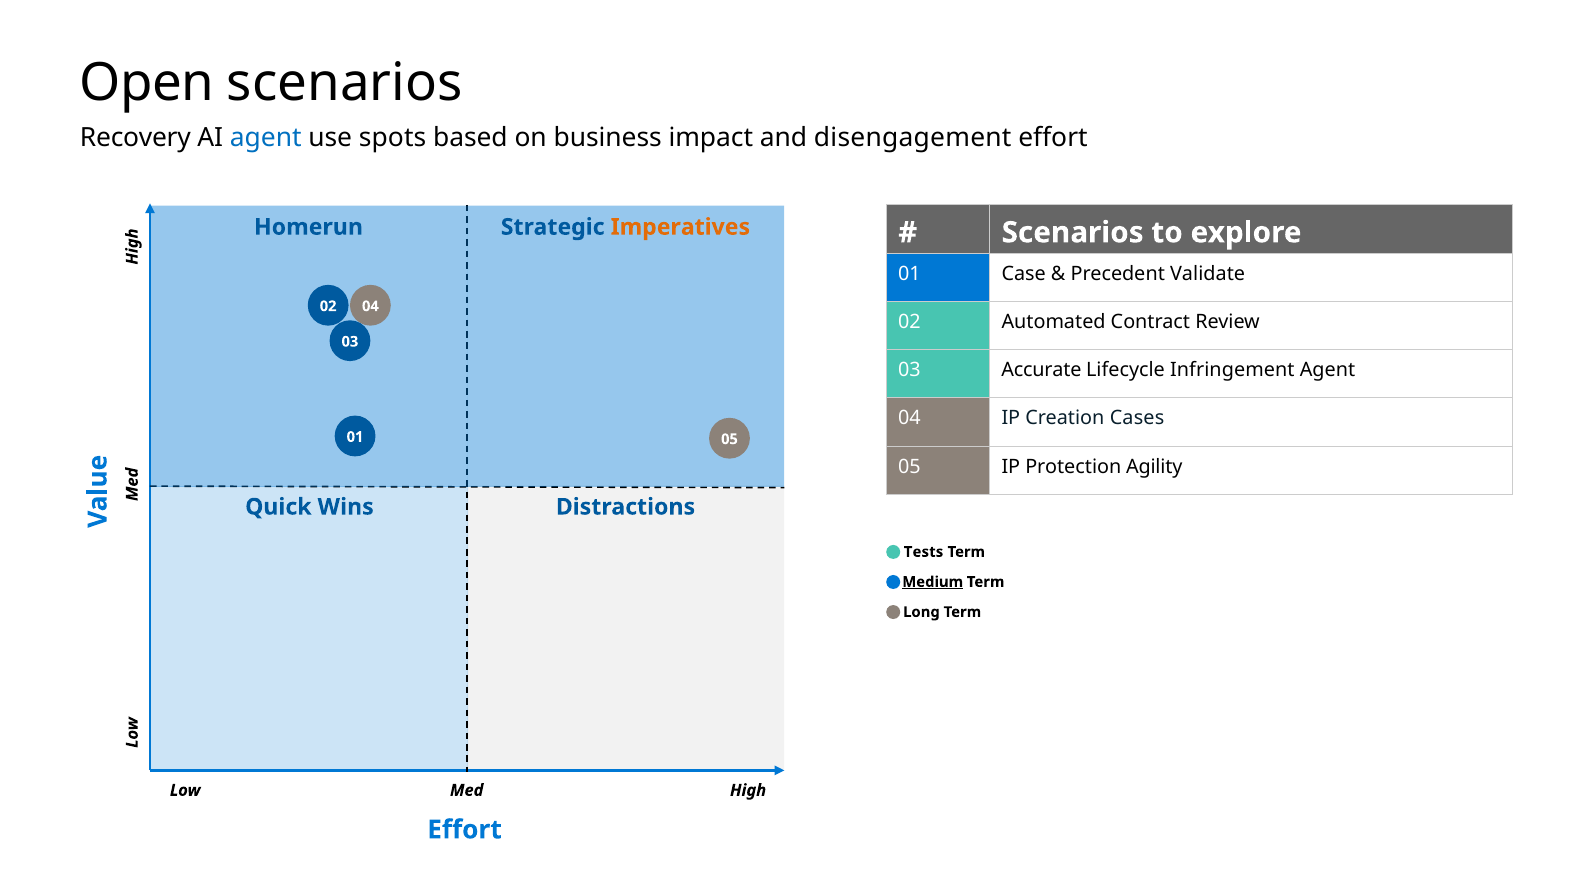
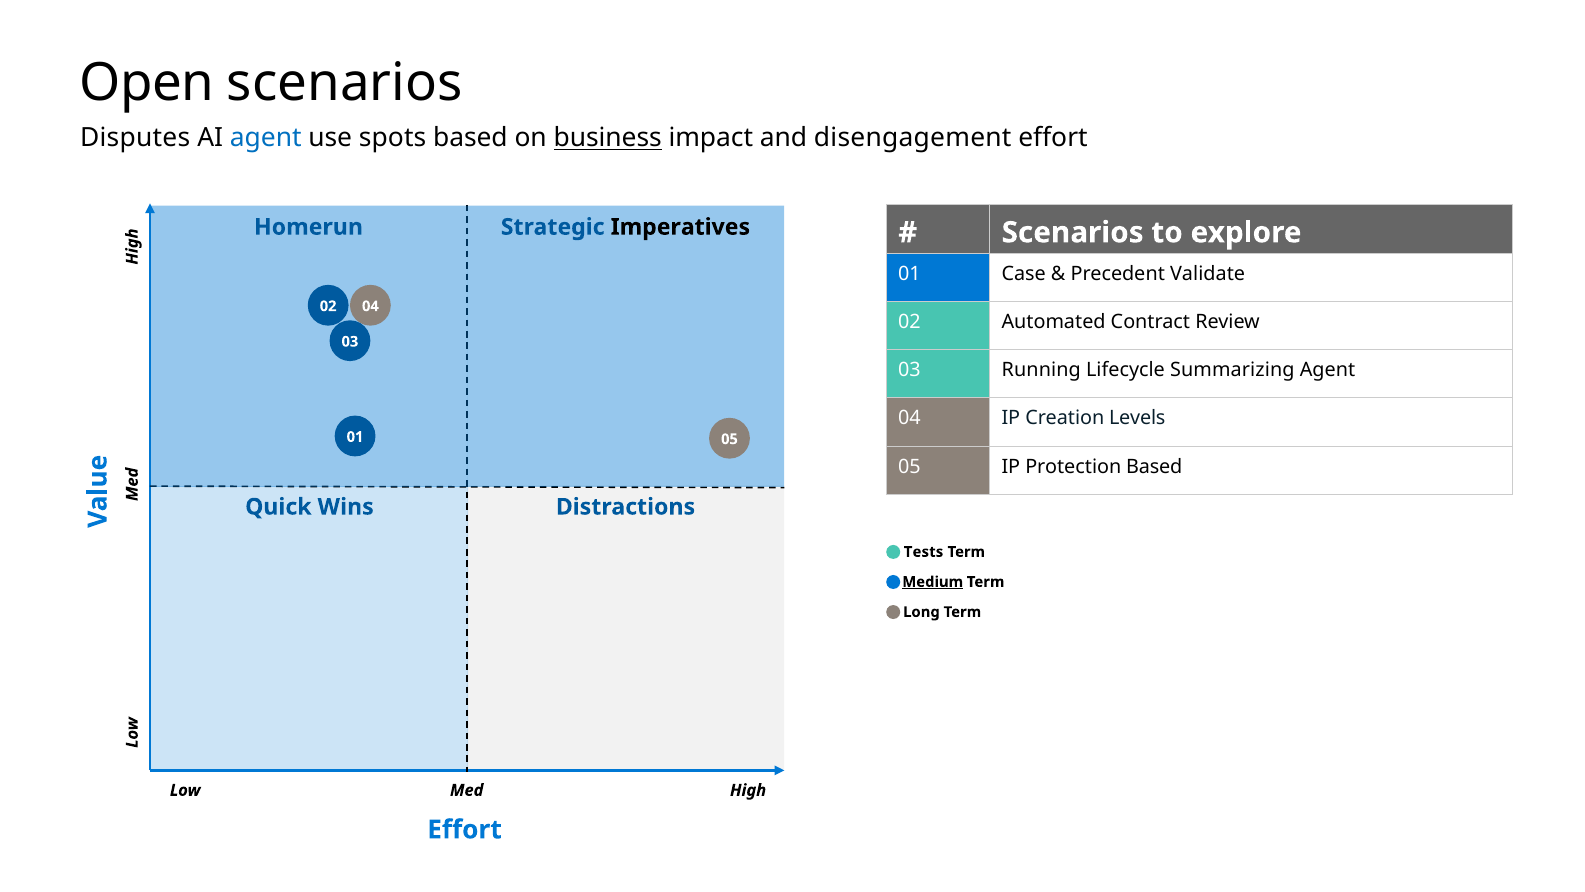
Recovery: Recovery -> Disputes
business underline: none -> present
Imperatives colour: orange -> black
Accurate: Accurate -> Running
Infringement: Infringement -> Summarizing
Cases: Cases -> Levels
Protection Agility: Agility -> Based
